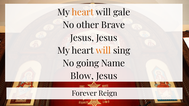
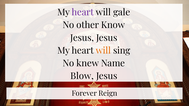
heart at (83, 12) colour: orange -> purple
Brave: Brave -> Know
going: going -> knew
